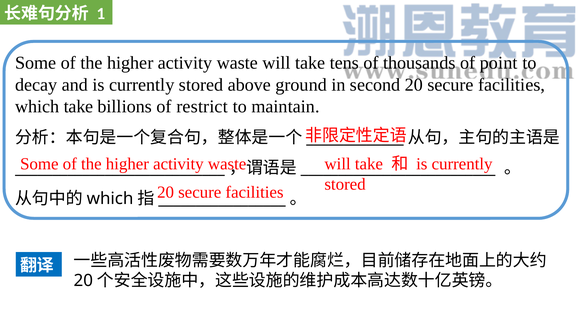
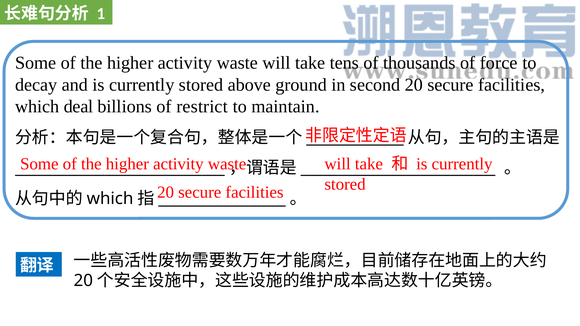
point: point -> force
which take: take -> deal
